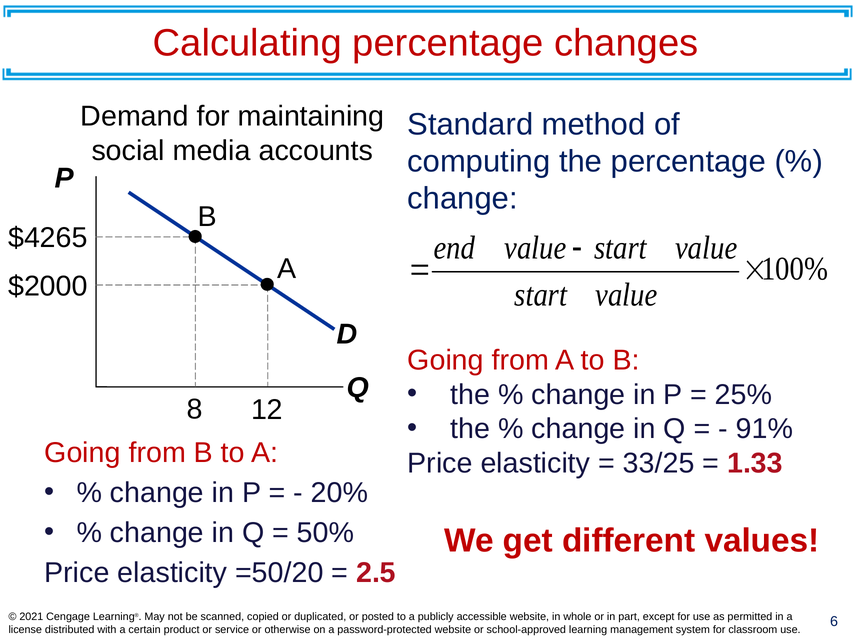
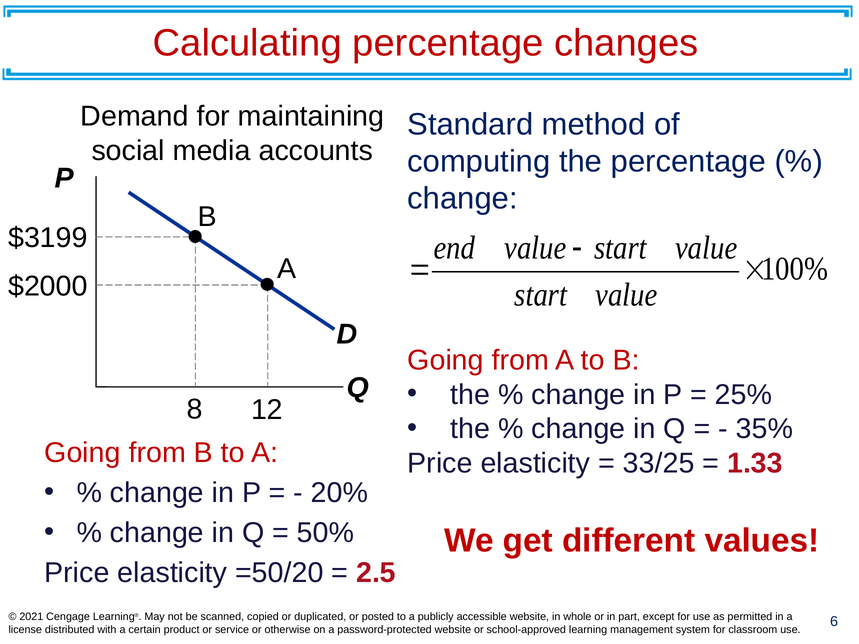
$4265: $4265 -> $3199
91%: 91% -> 35%
